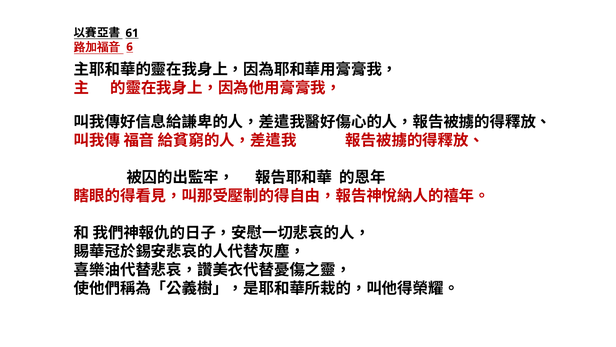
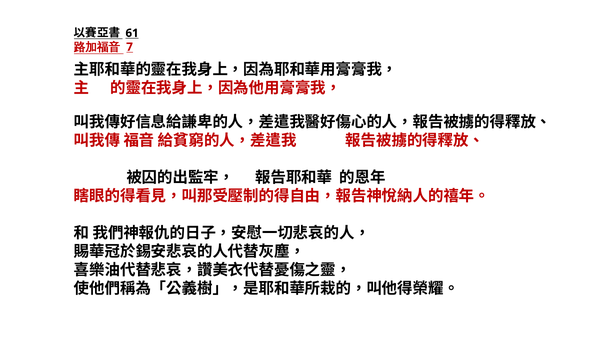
6: 6 -> 7
